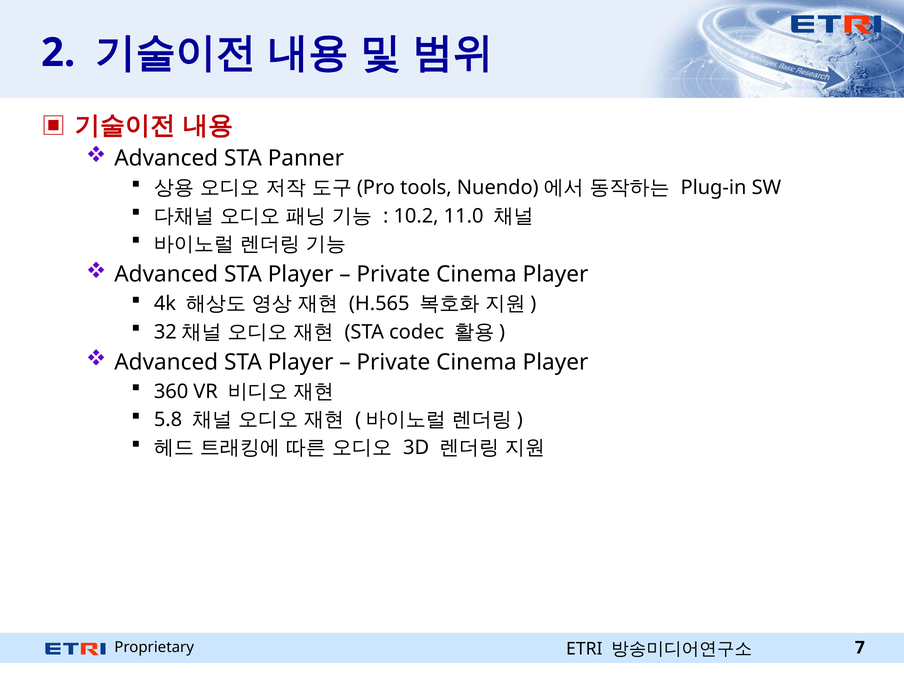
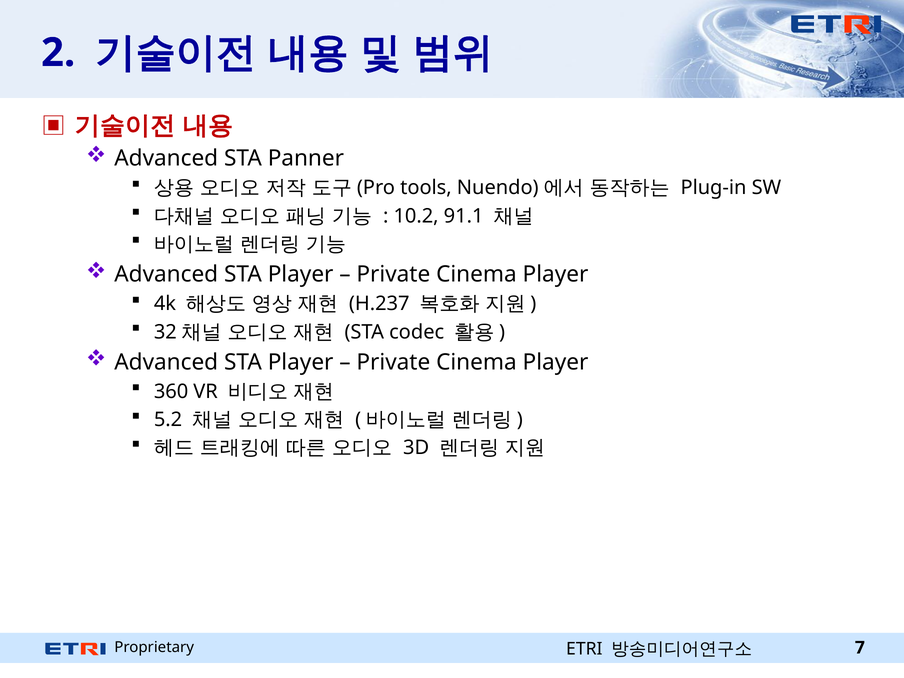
11.0: 11.0 -> 91.1
H.565: H.565 -> H.237
5.8: 5.8 -> 5.2
